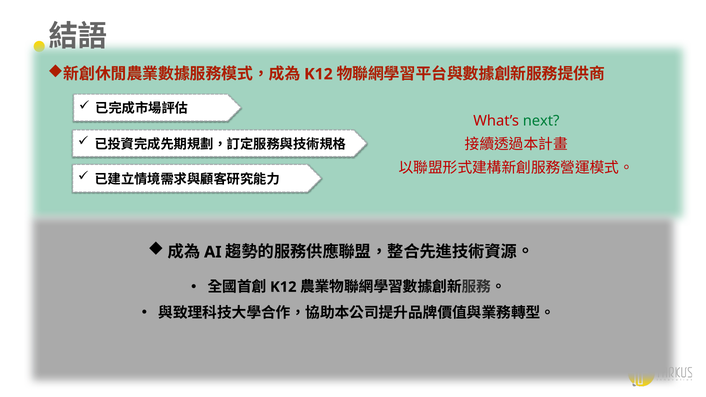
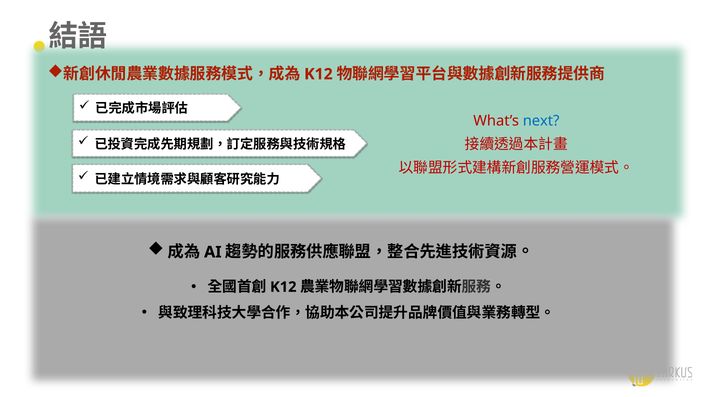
next colour: green -> blue
